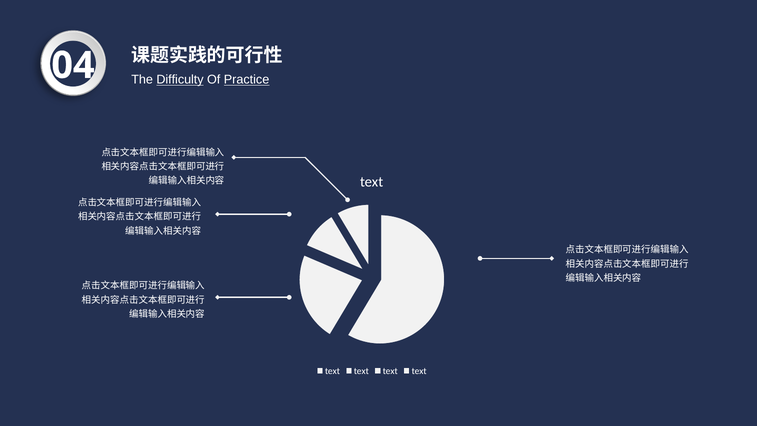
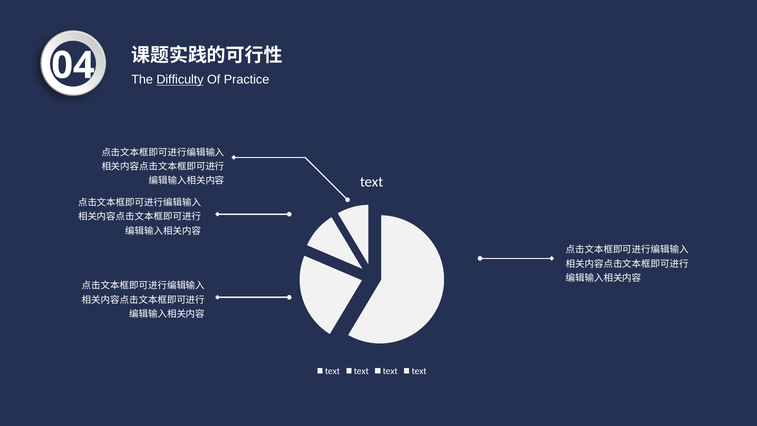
Practice underline: present -> none
